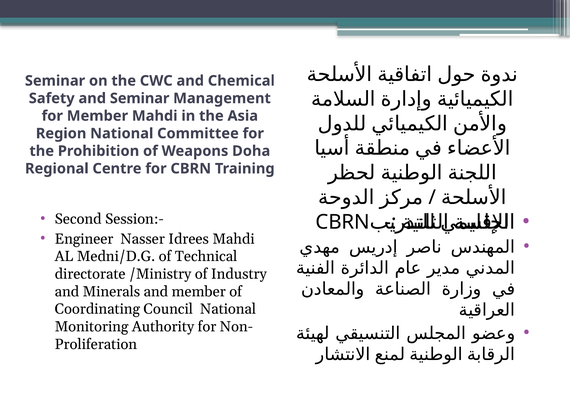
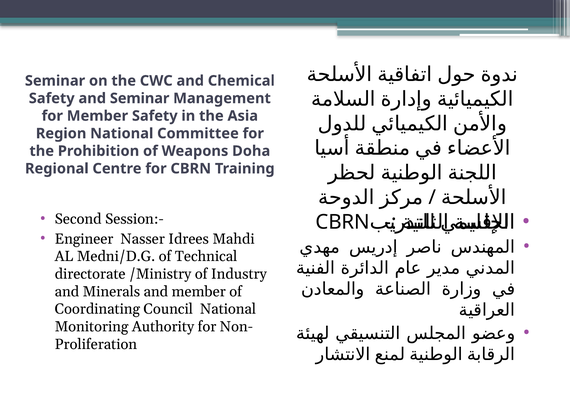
Member Mahdi: Mahdi -> Safety
